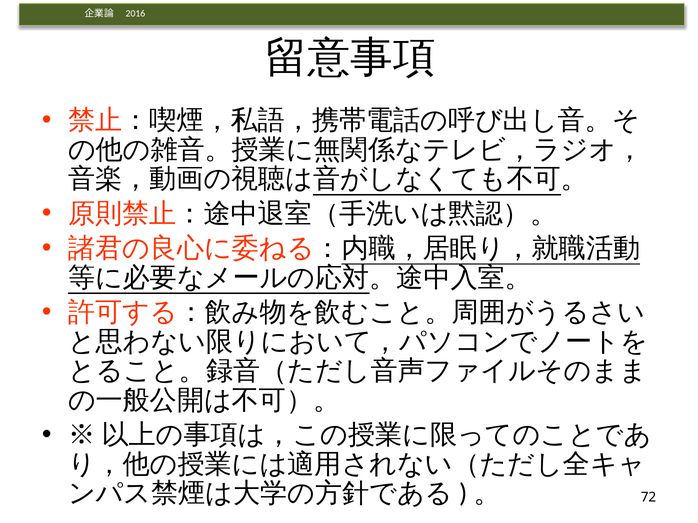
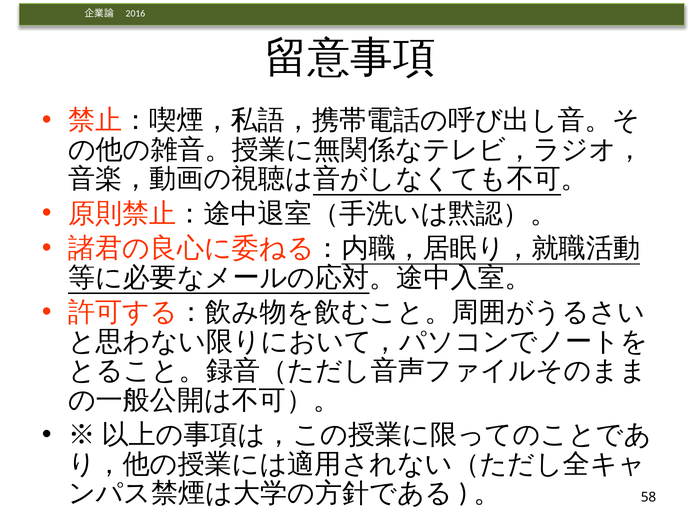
72: 72 -> 58
